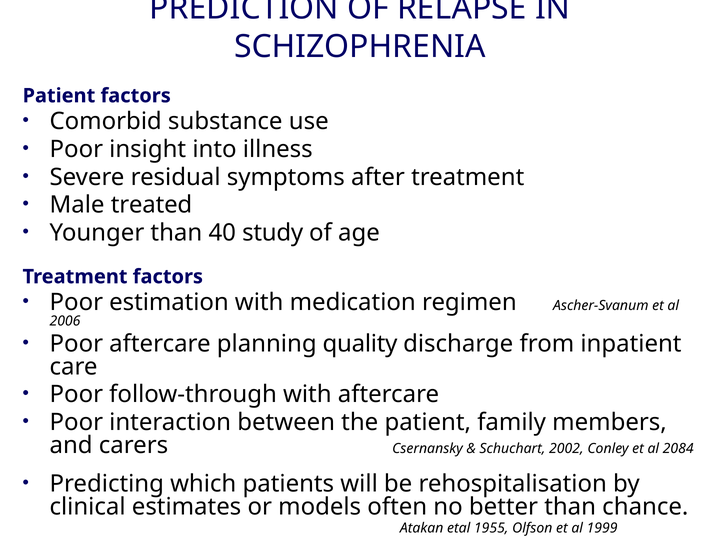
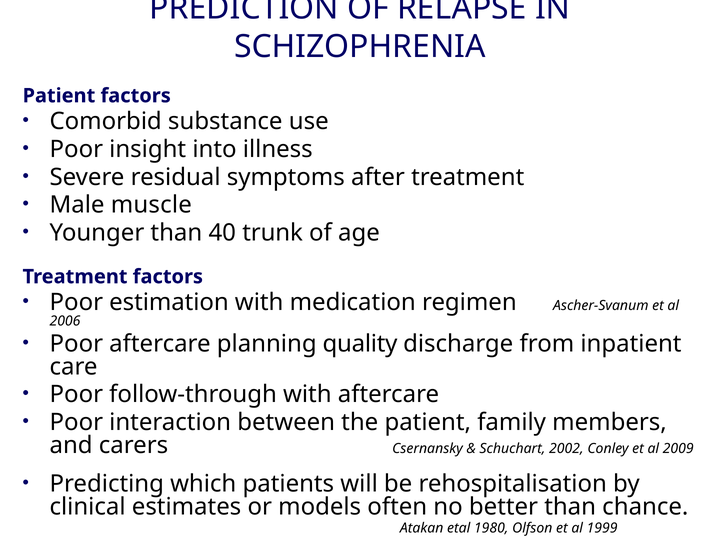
treated: treated -> muscle
study: study -> trunk
2084: 2084 -> 2009
1955: 1955 -> 1980
